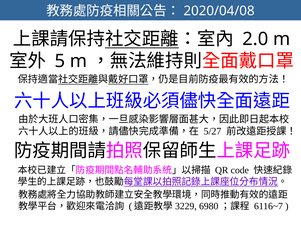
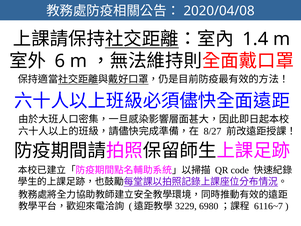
2.0: 2.0 -> 1.4
5: 5 -> 6
5/27: 5/27 -> 8/27
